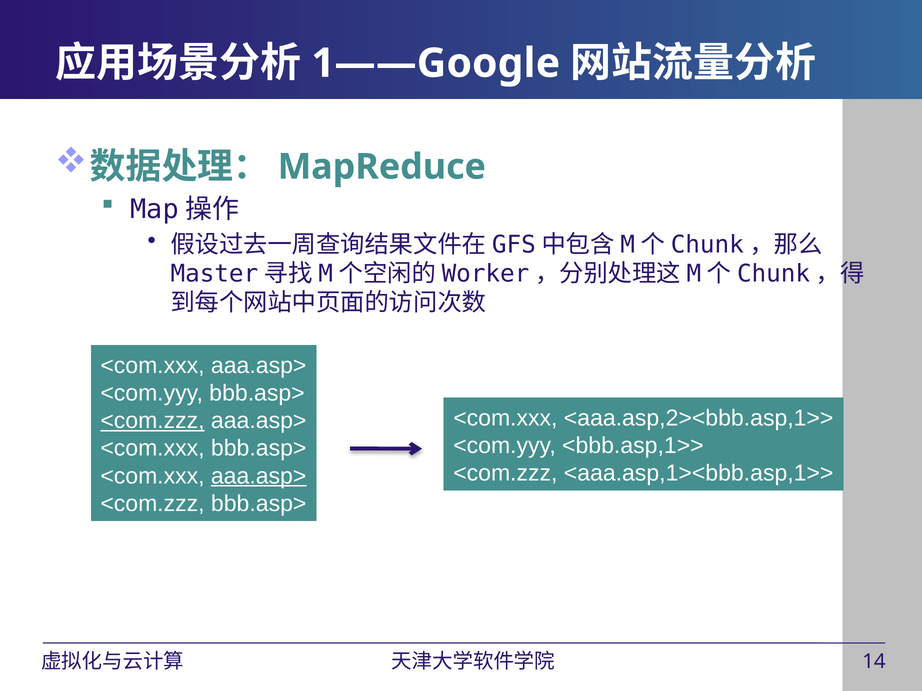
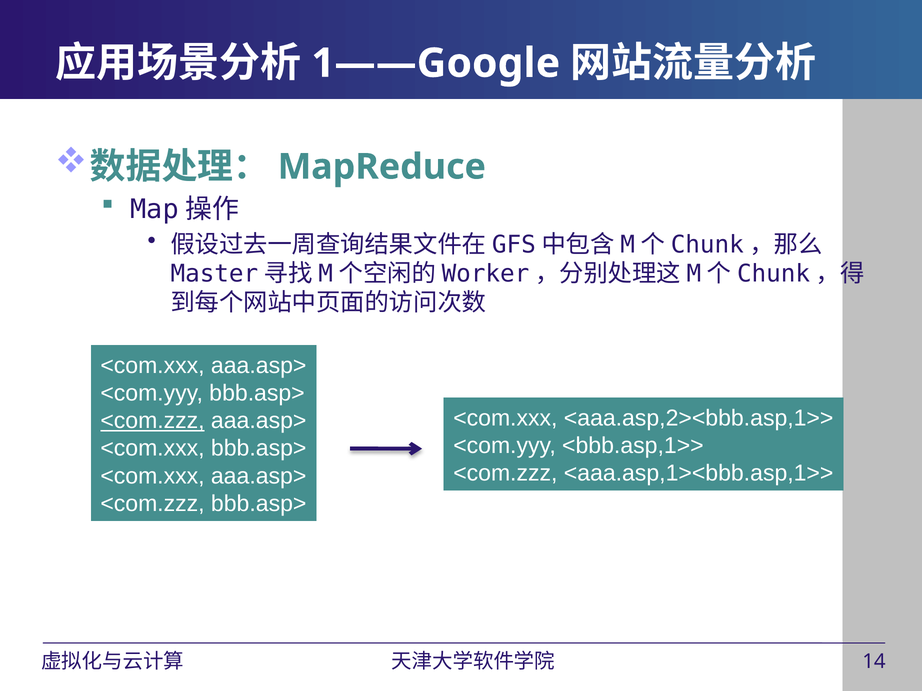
aaa.asp> at (259, 476) underline: present -> none
